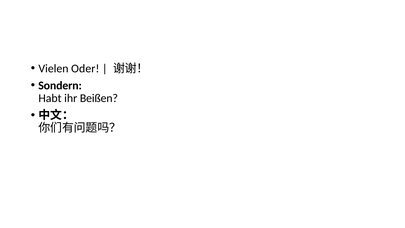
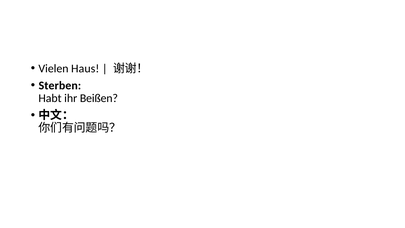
Oder: Oder -> Haus
Sondern: Sondern -> Sterben
